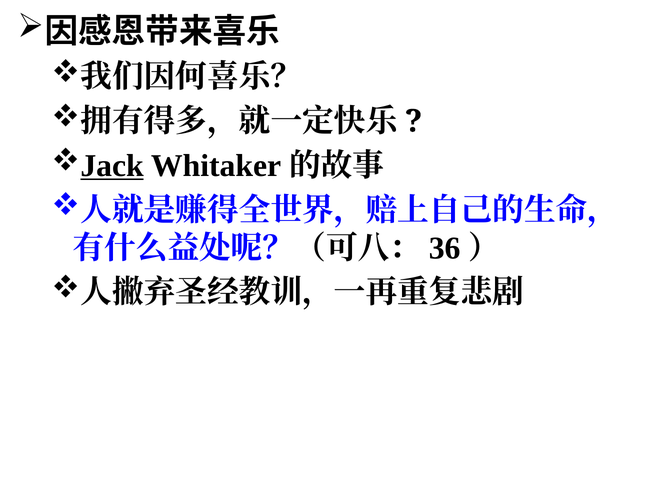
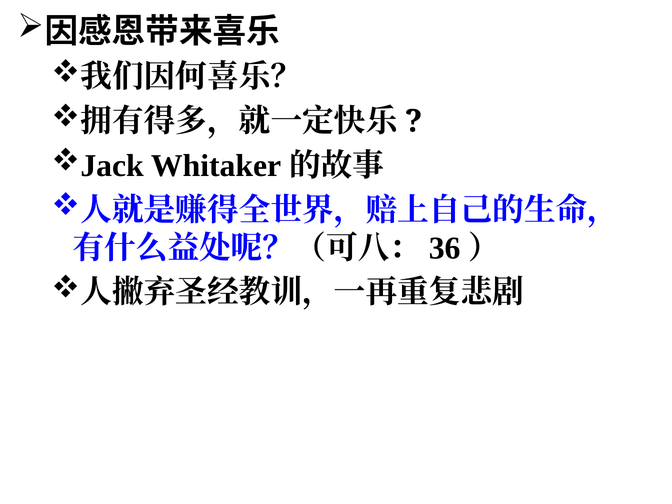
Jack underline: present -> none
